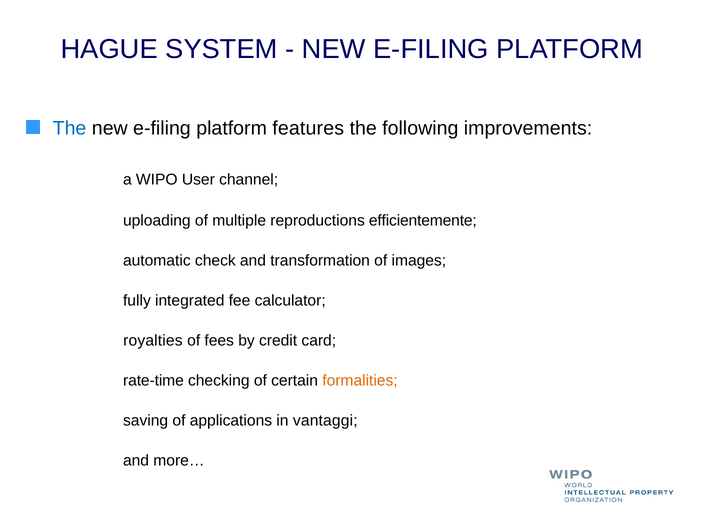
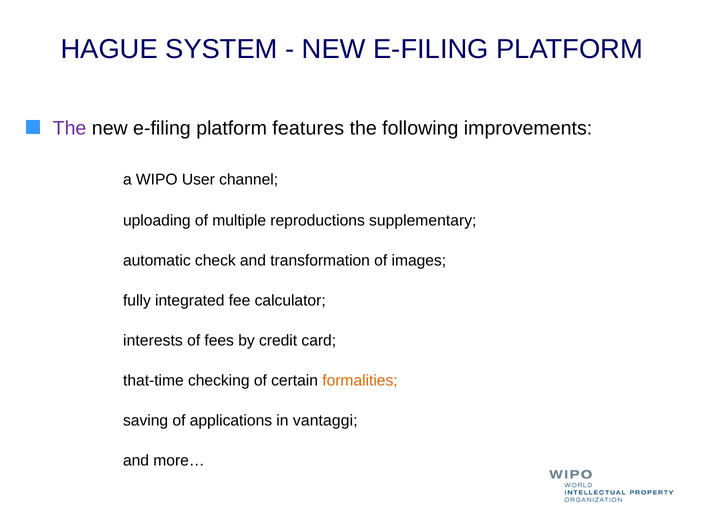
The at (70, 128) colour: blue -> purple
efficientemente: efficientemente -> supplementary
royalties: royalties -> interests
rate-time: rate-time -> that-time
